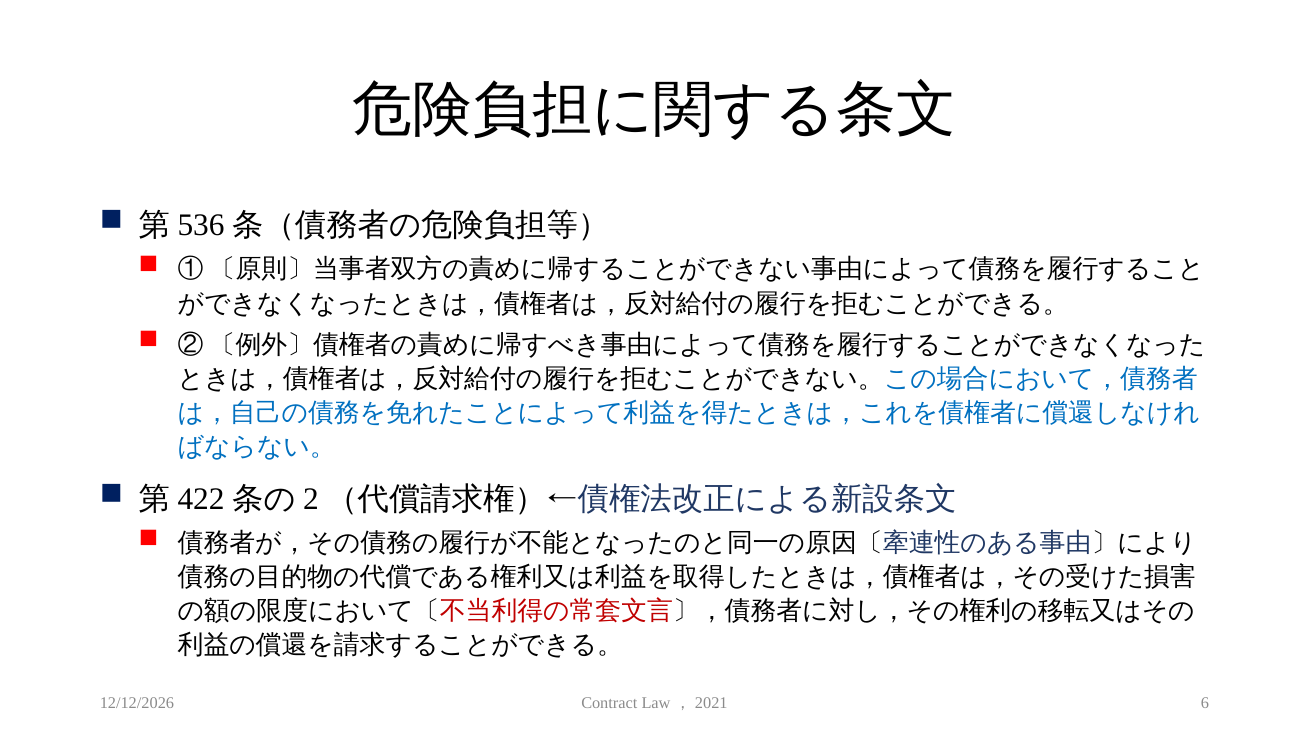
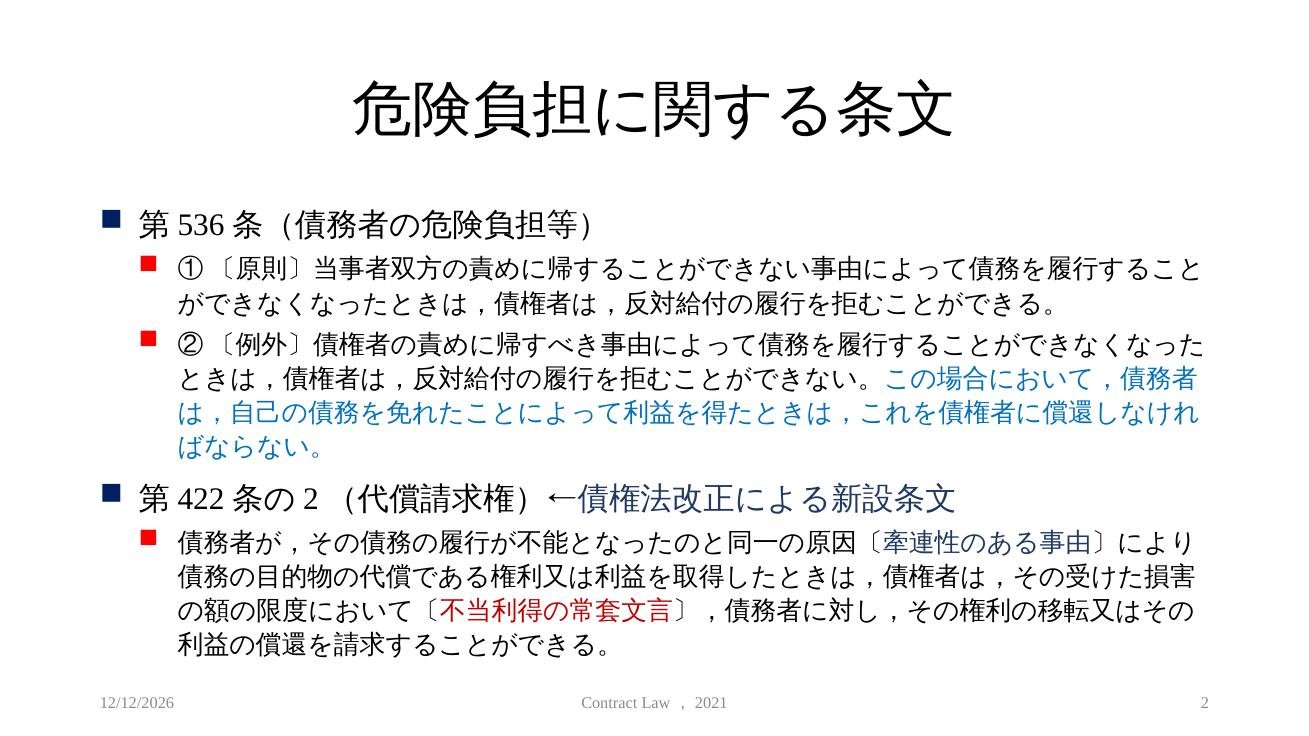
6: 6 -> 2
